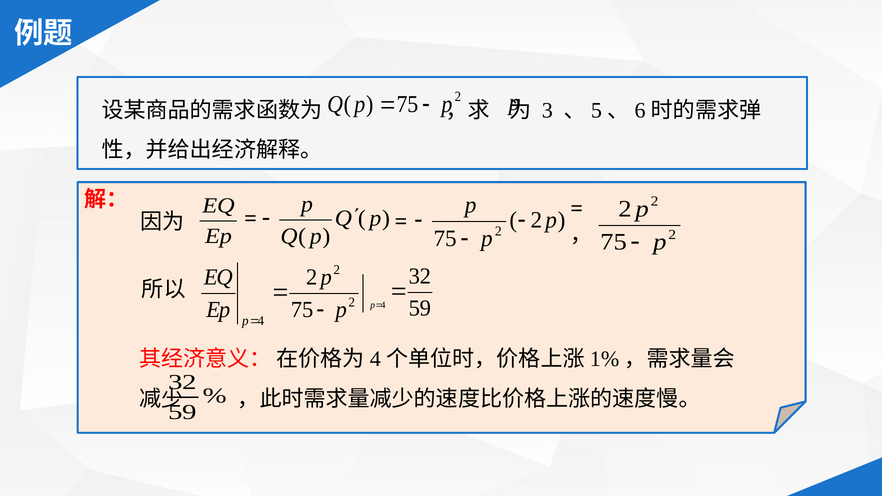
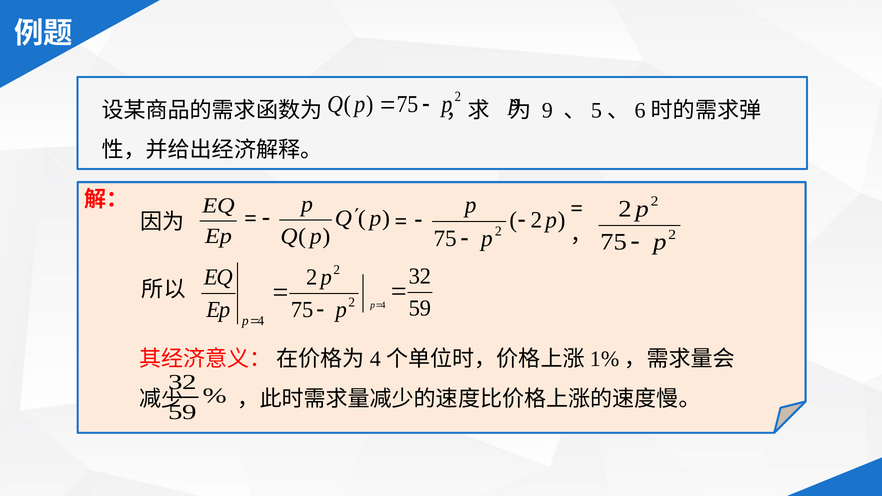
3: 3 -> 9
